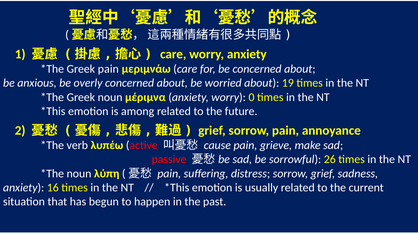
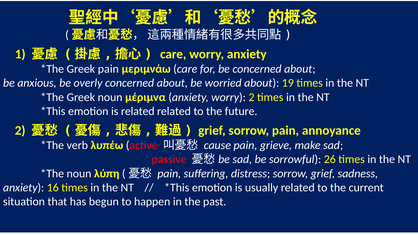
worry 0: 0 -> 2
is among: among -> related
